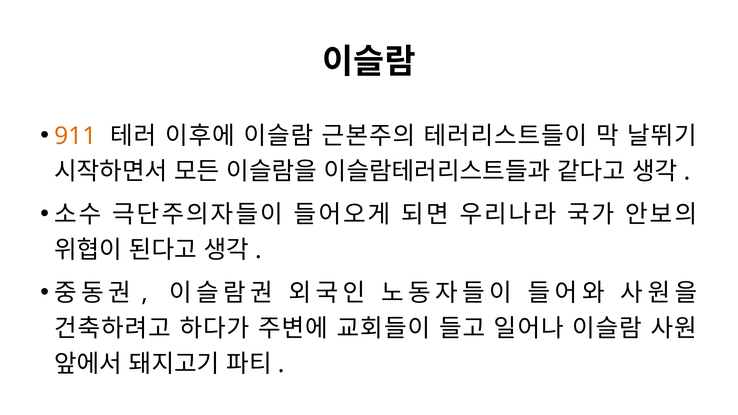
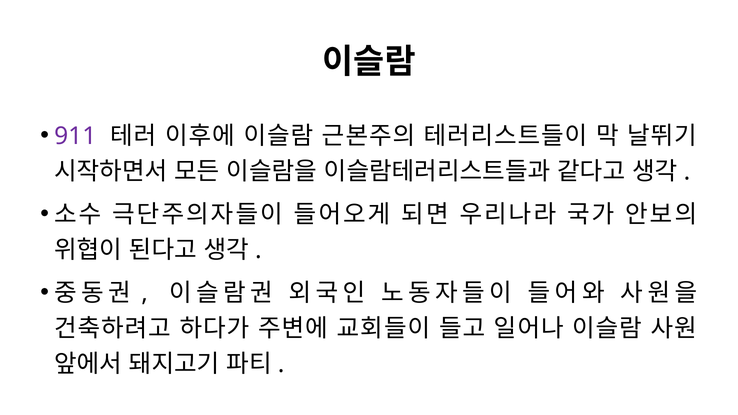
911 colour: orange -> purple
